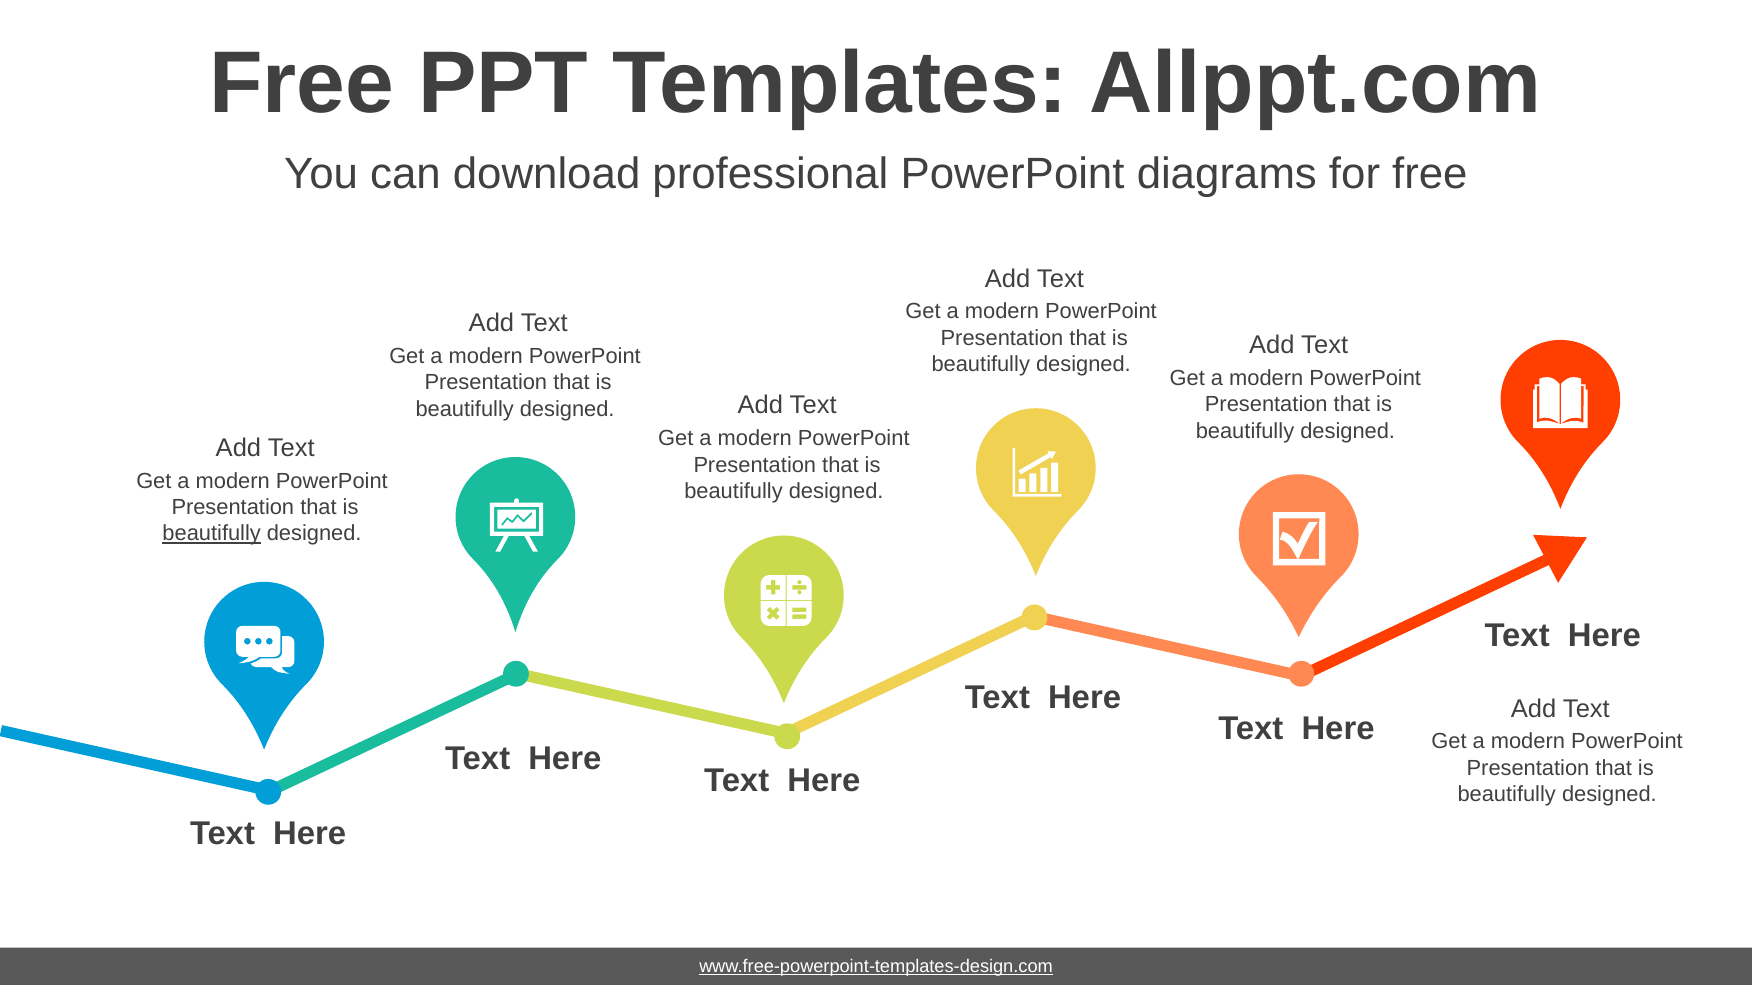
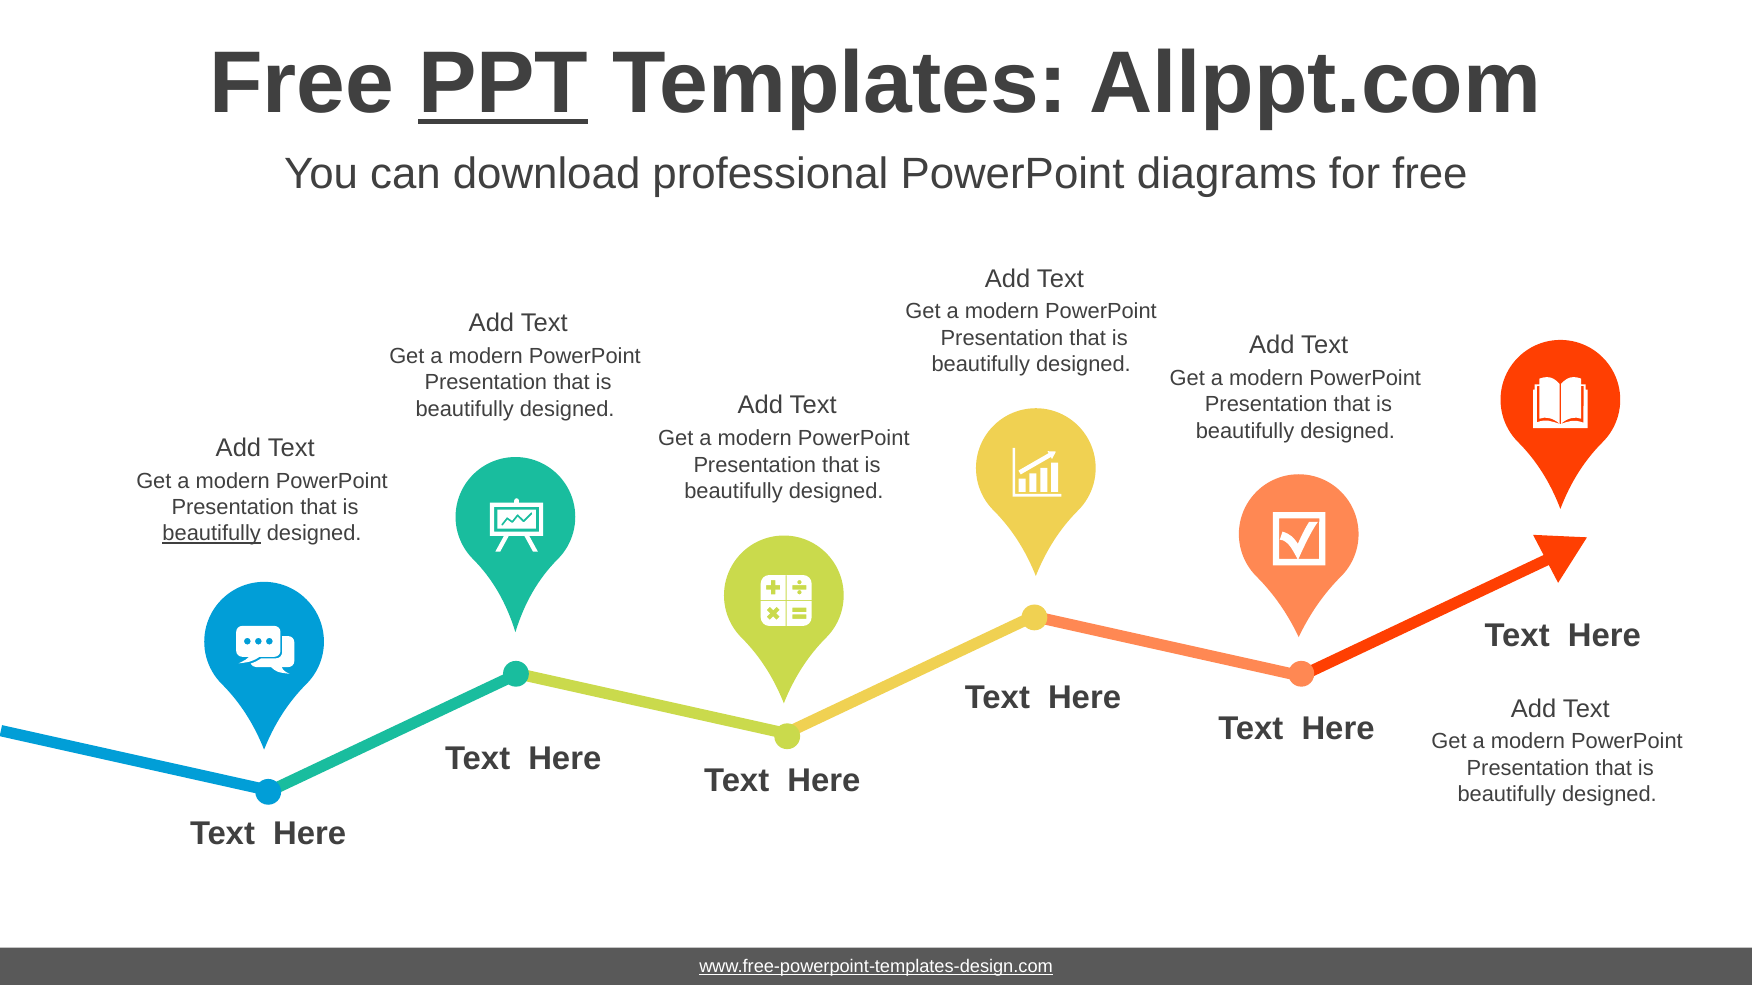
PPT underline: none -> present
